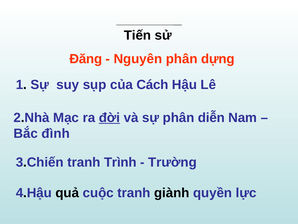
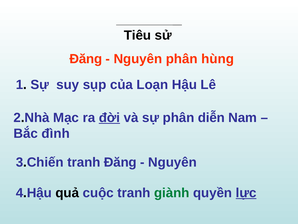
Tiến: Tiến -> Tiêu
dựng: dựng -> hùng
Cách: Cách -> Loạn
tranh Trình: Trình -> Đăng
Trường at (172, 162): Trường -> Nguyên
giành colour: black -> green
lực underline: none -> present
